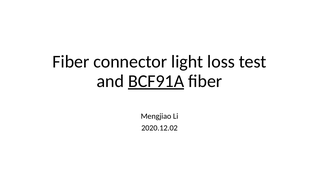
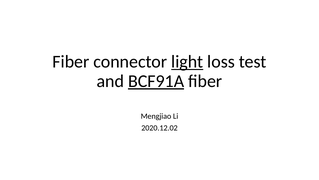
light underline: none -> present
